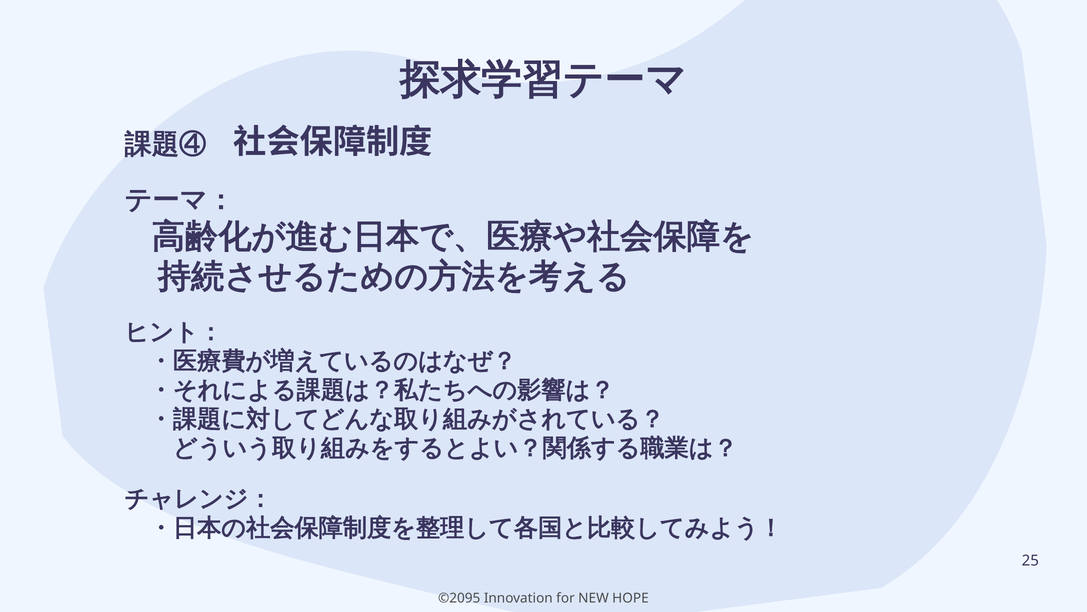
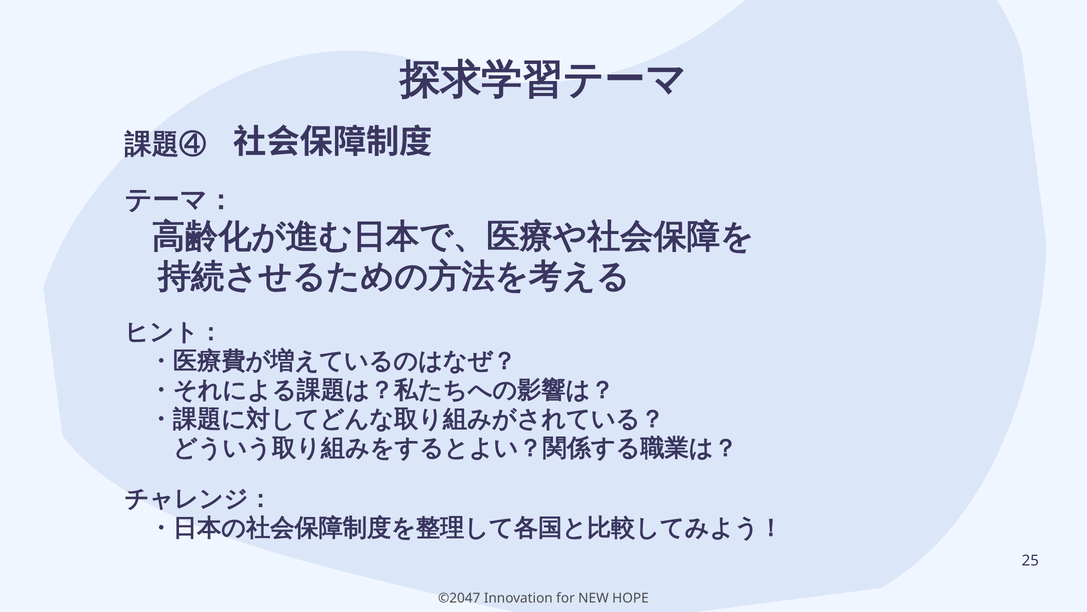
©2095: ©2095 -> ©2047
